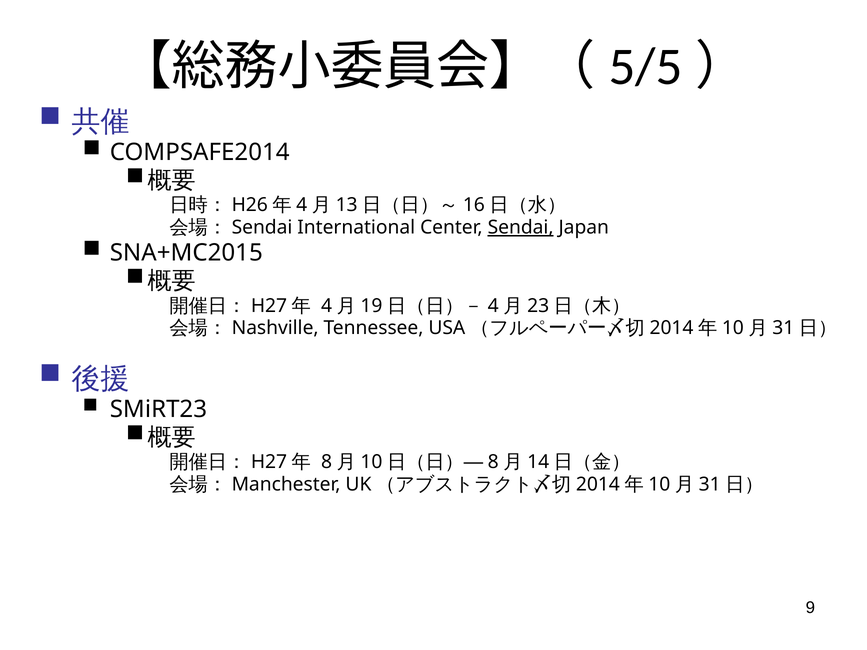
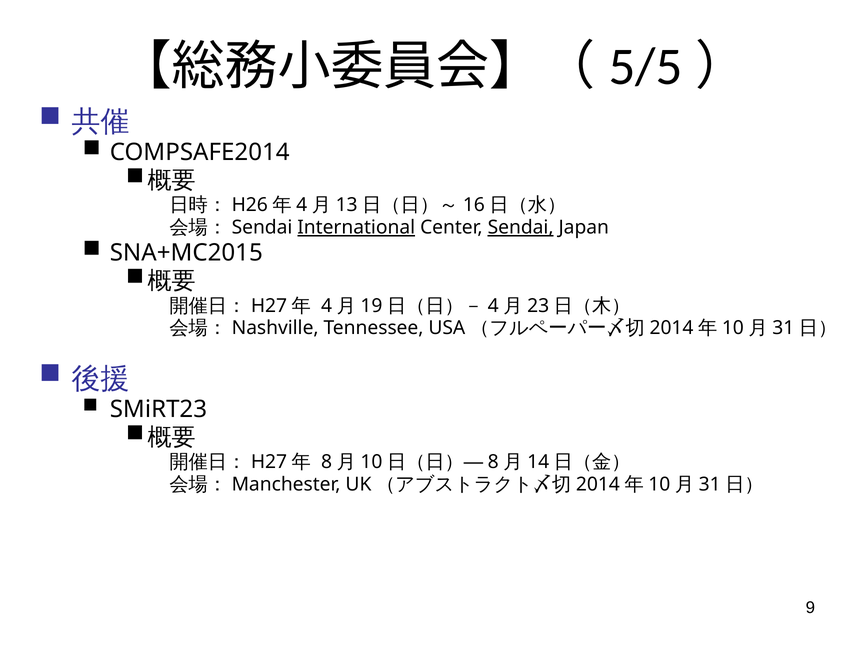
International underline: none -> present
